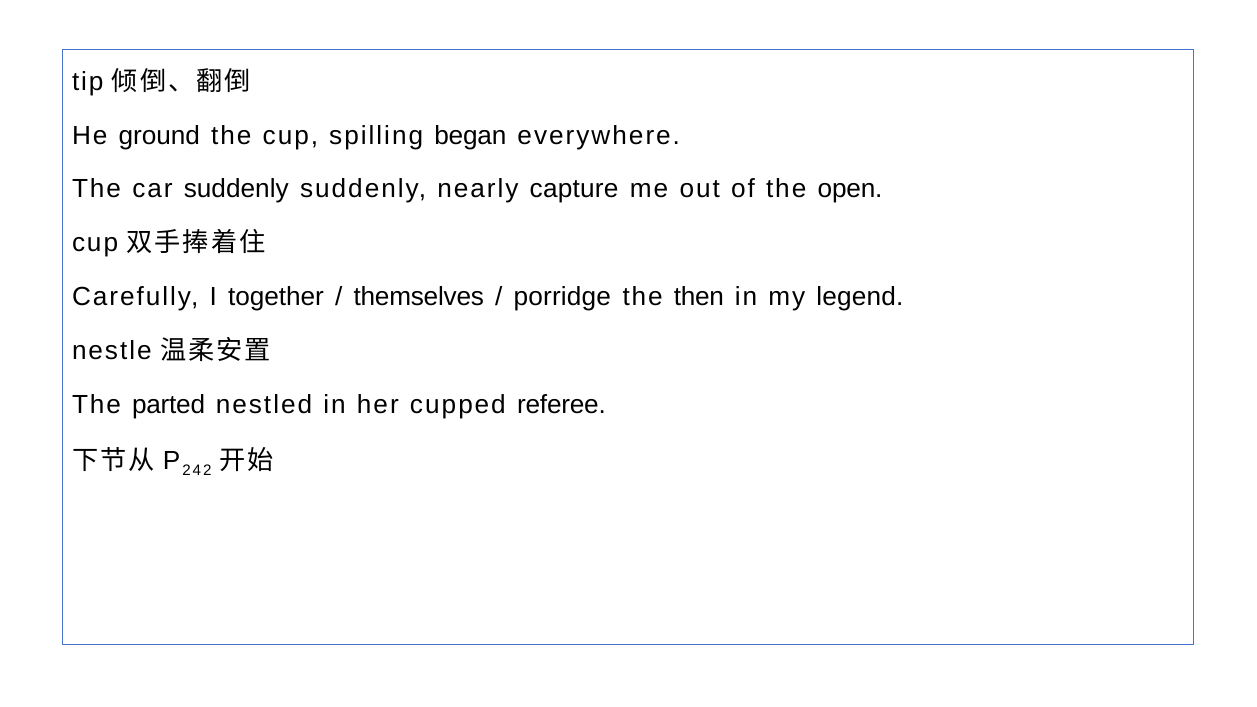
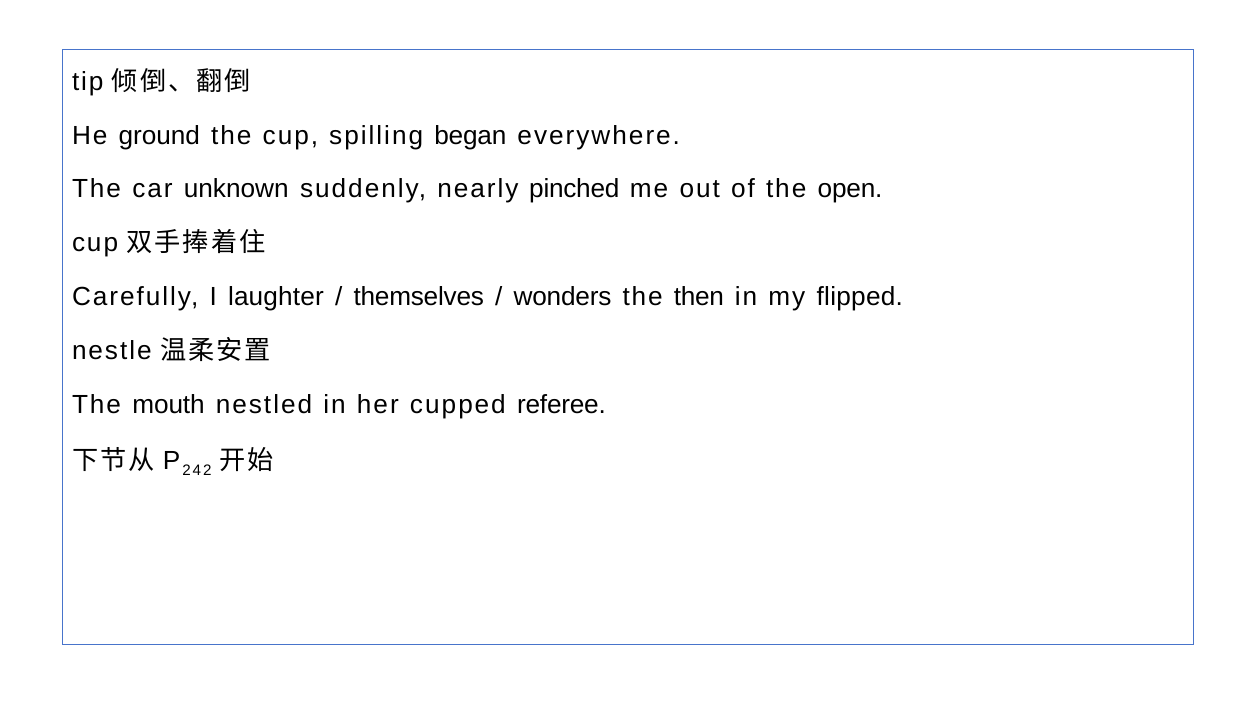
car suddenly: suddenly -> unknown
capture: capture -> pinched
together: together -> laughter
porridge: porridge -> wonders
legend: legend -> flipped
parted: parted -> mouth
